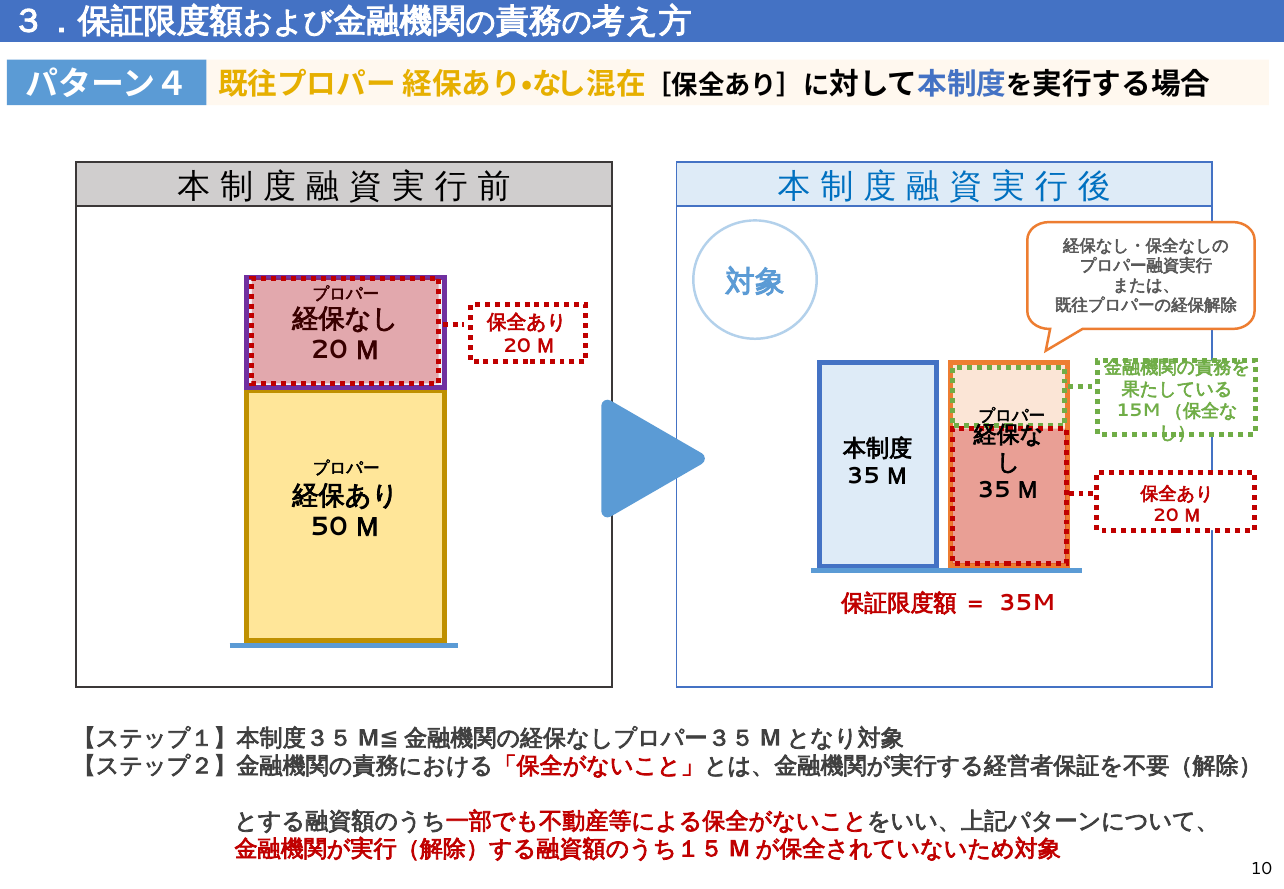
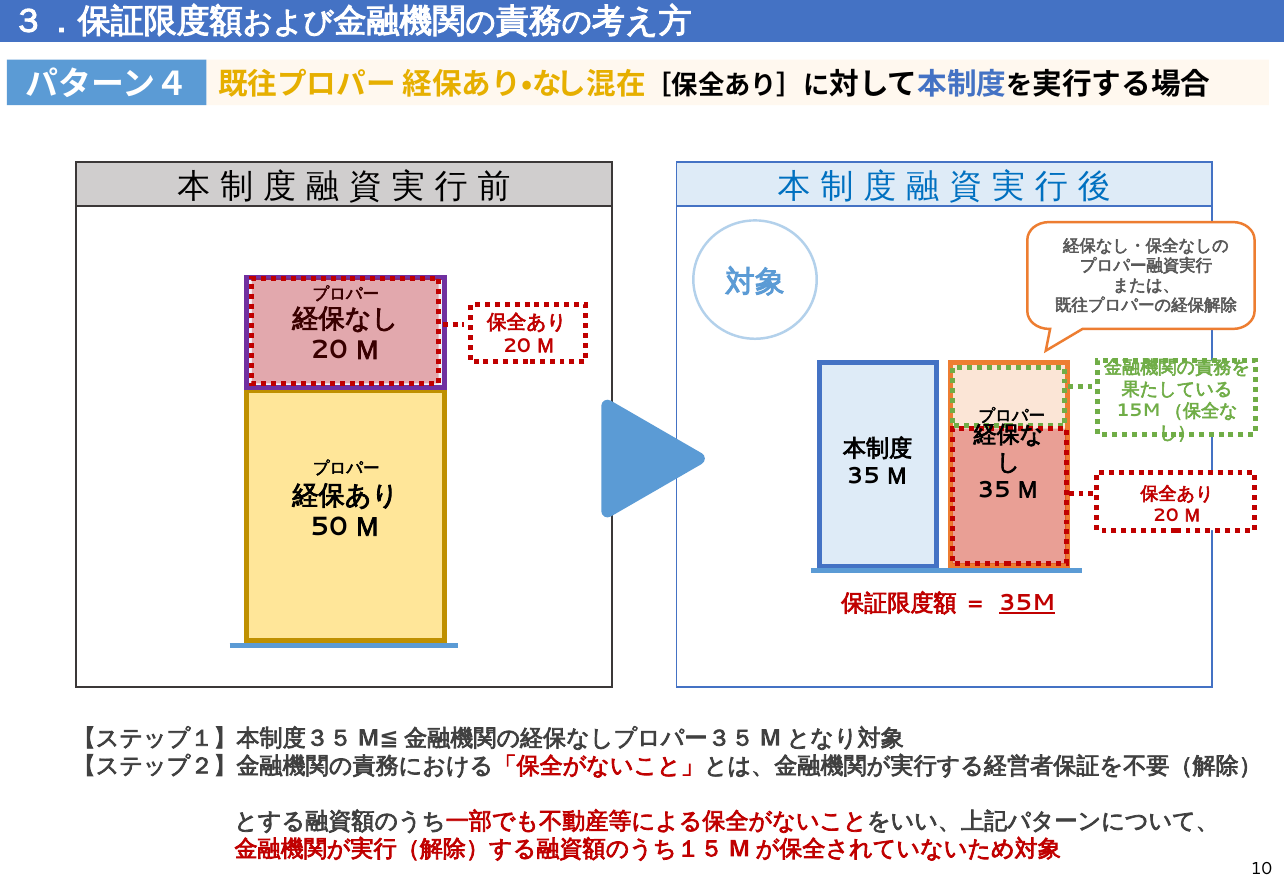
35M underline: none -> present
